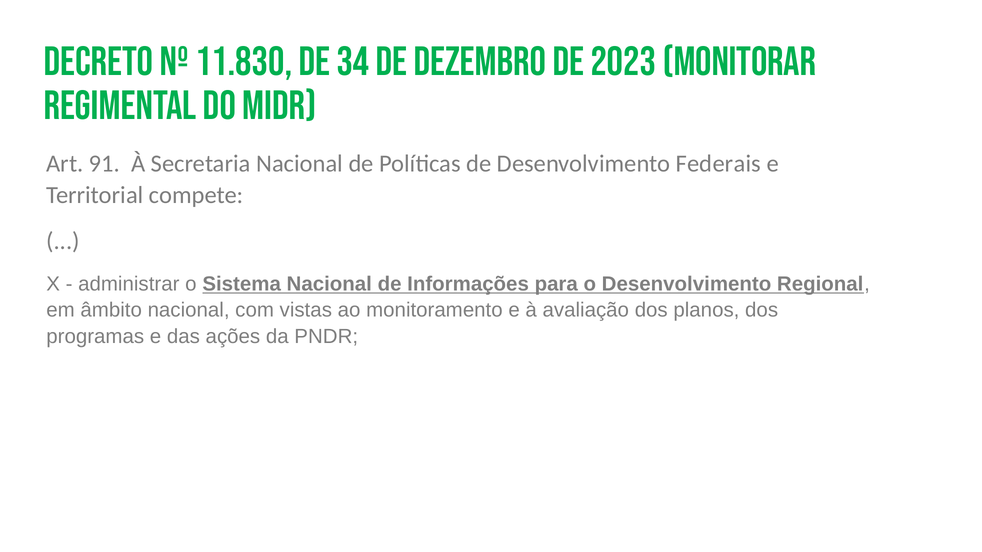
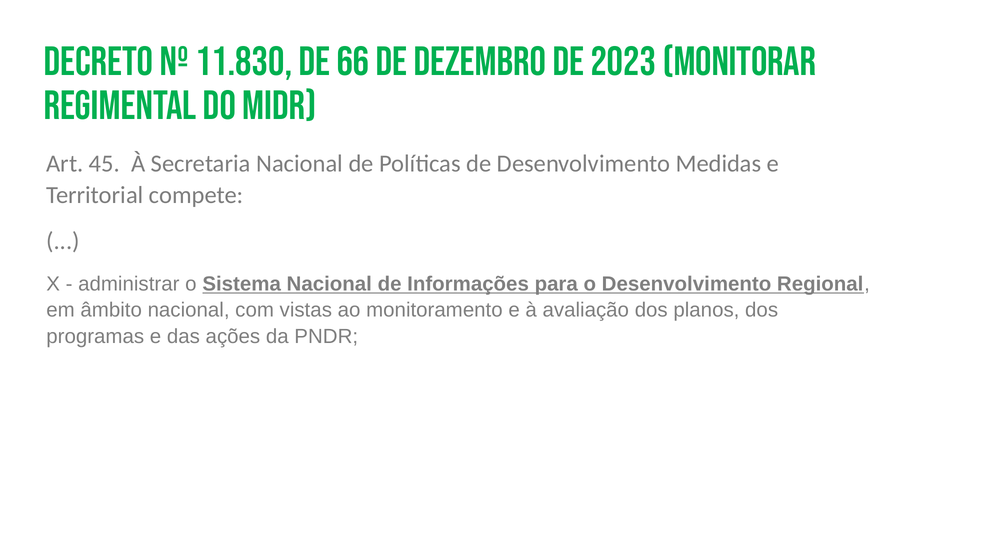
34: 34 -> 66
91: 91 -> 45
Federais: Federais -> Medidas
